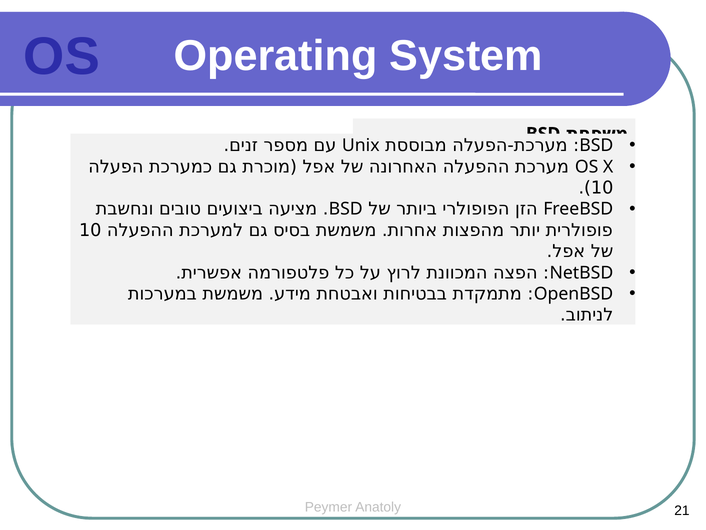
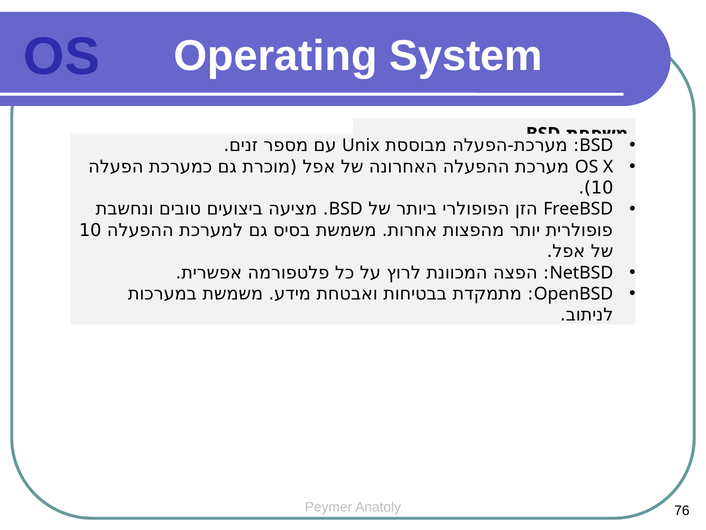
21: 21 -> 76
